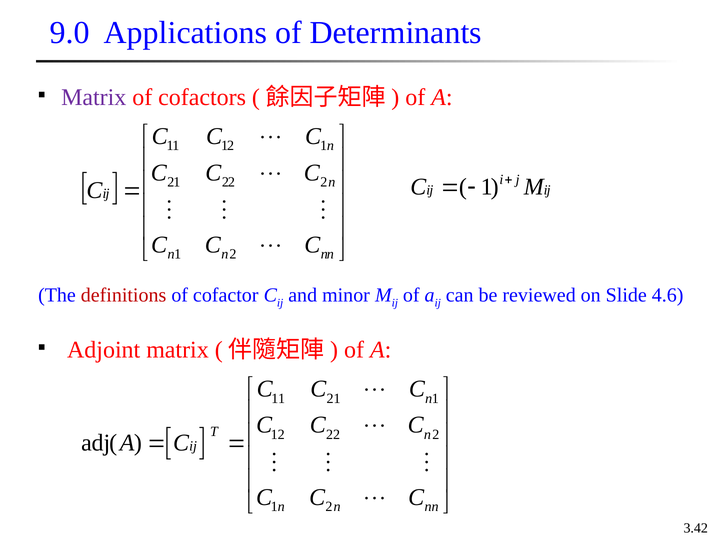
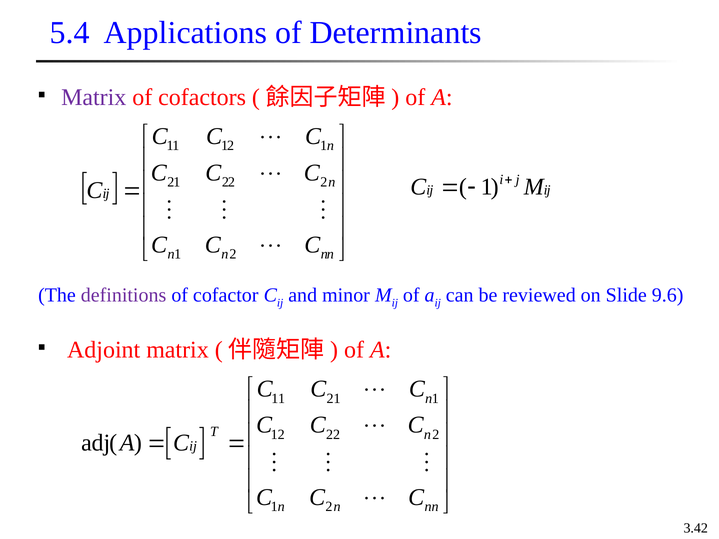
9.0: 9.0 -> 5.4
definitions colour: red -> purple
4.6: 4.6 -> 9.6
